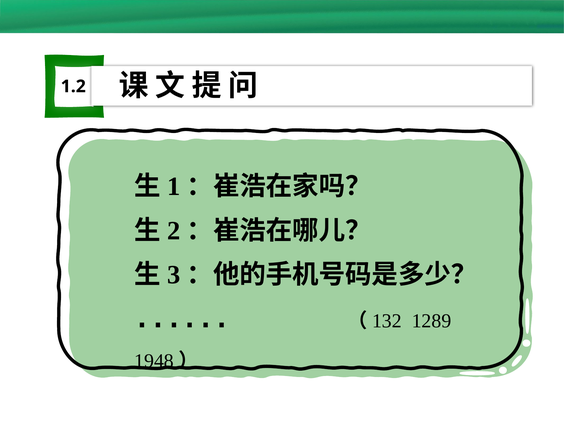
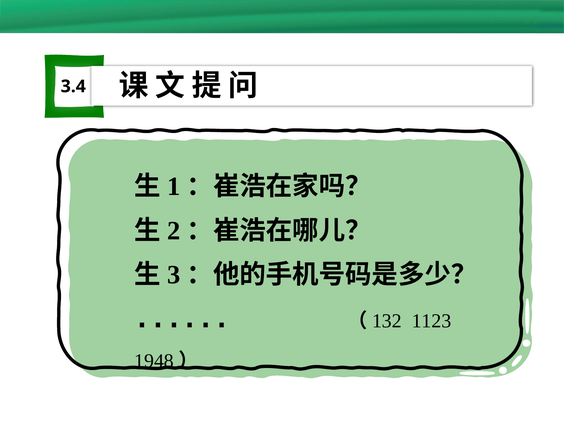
1.2: 1.2 -> 3.4
1289: 1289 -> 1123
